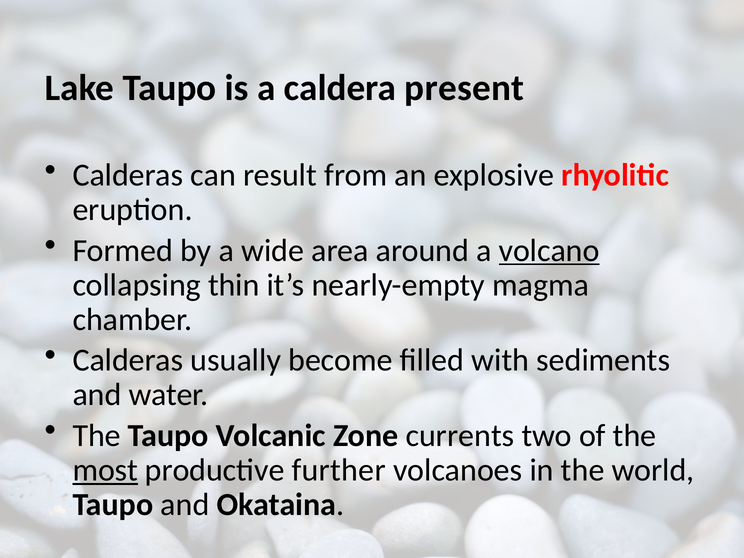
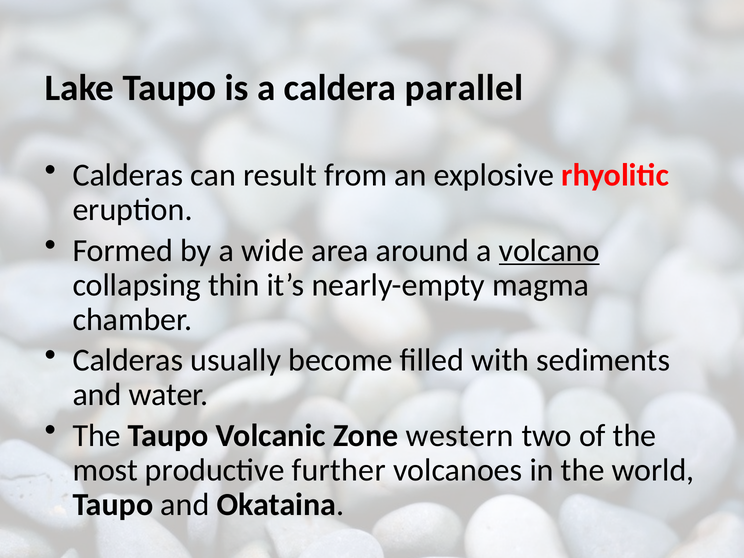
present: present -> parallel
currents: currents -> western
most underline: present -> none
